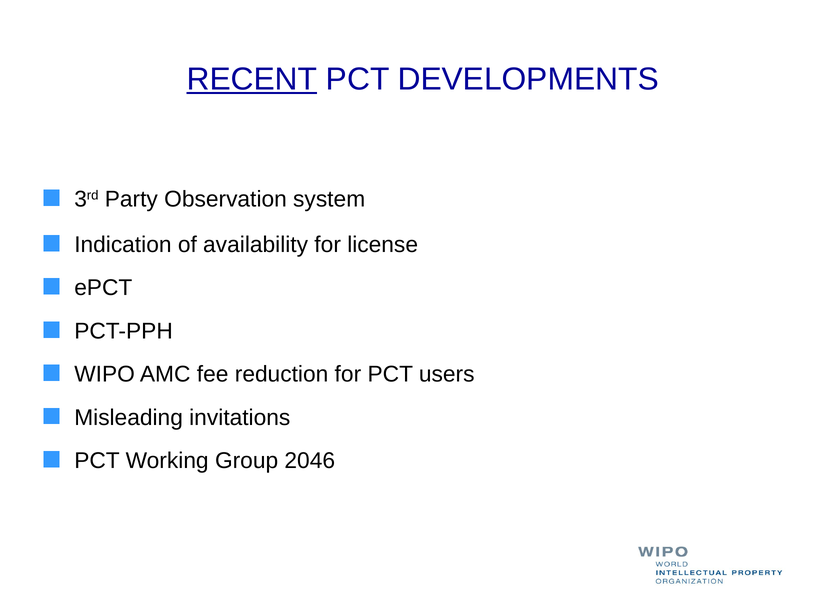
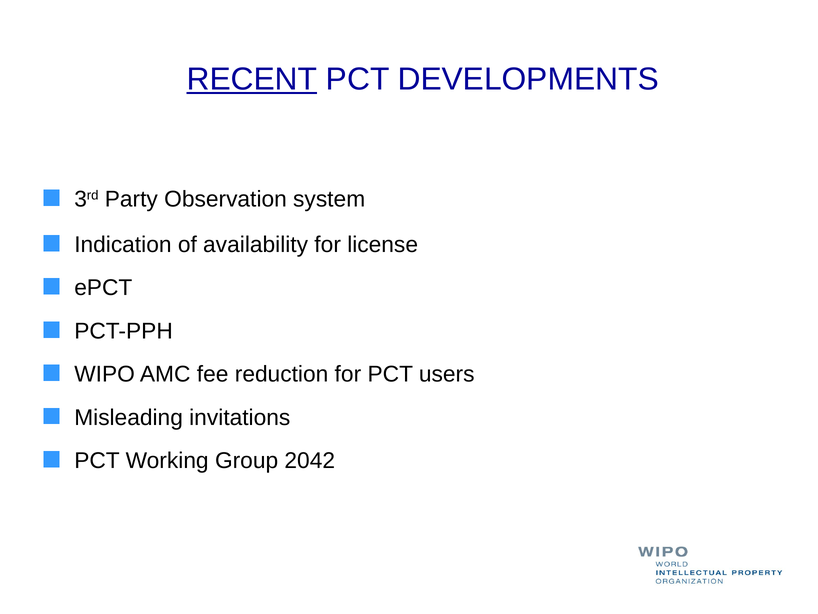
2046: 2046 -> 2042
